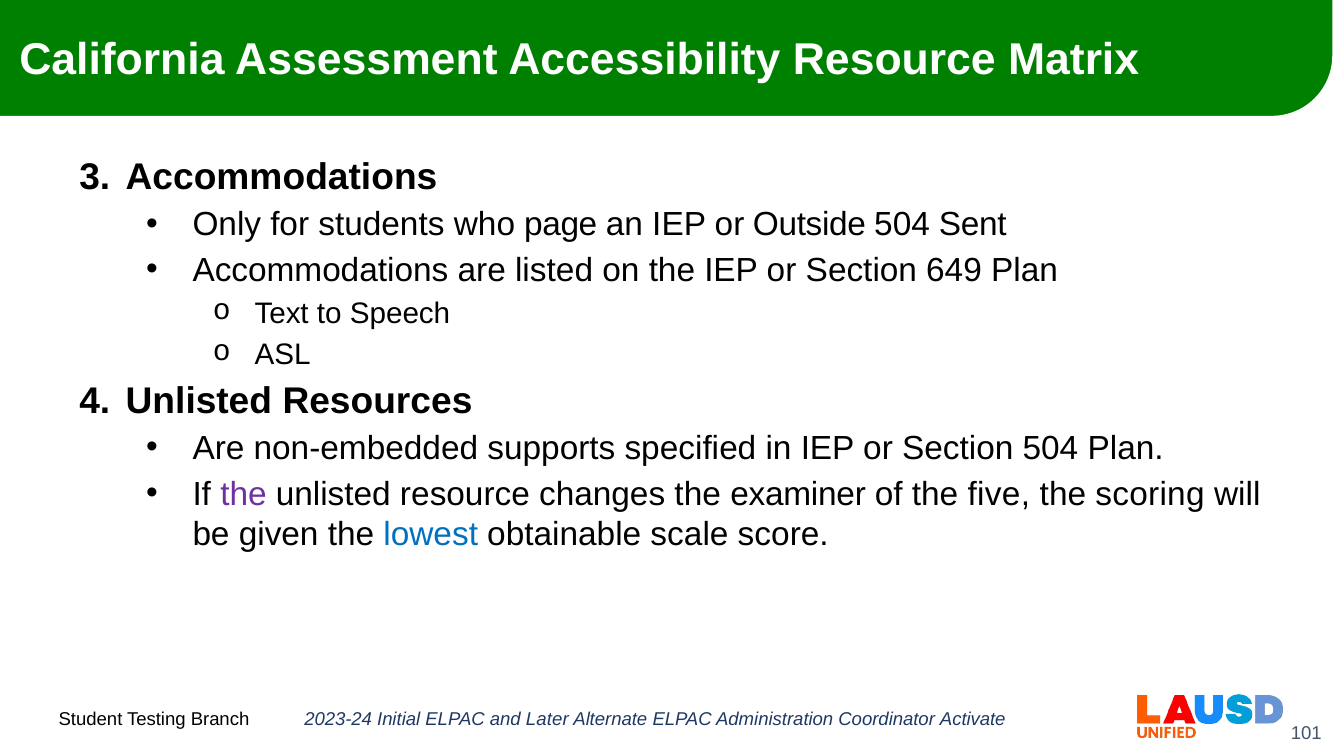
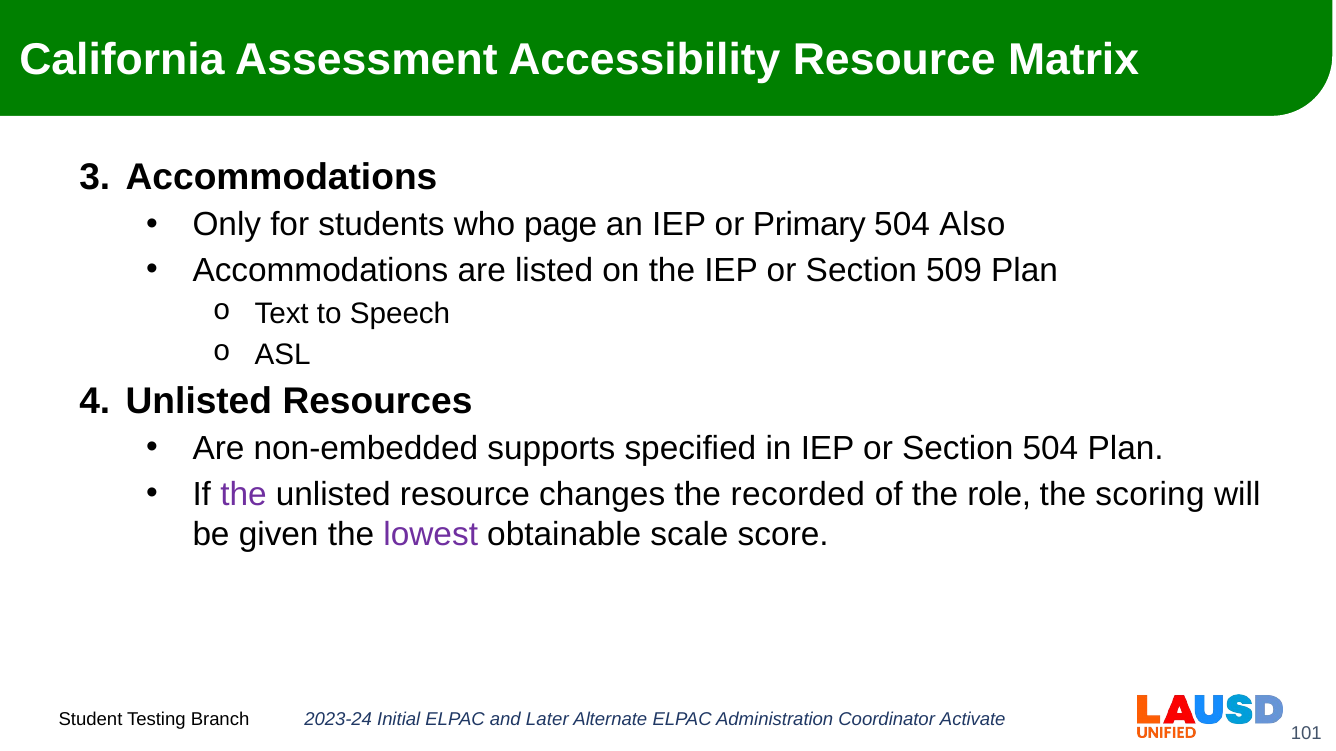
Outside: Outside -> Primary
Sent: Sent -> Also
649: 649 -> 509
examiner: examiner -> recorded
five: five -> role
lowest colour: blue -> purple
